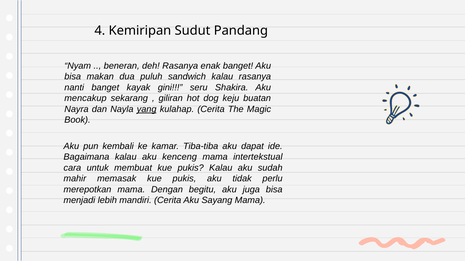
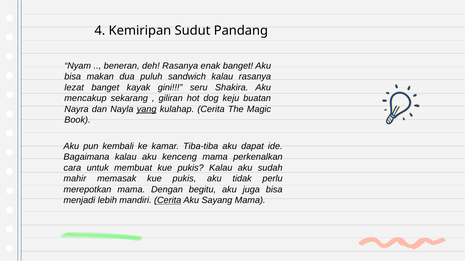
nanti: nanti -> lezat
intertekstual: intertekstual -> perkenalkan
Cerita at (168, 201) underline: none -> present
